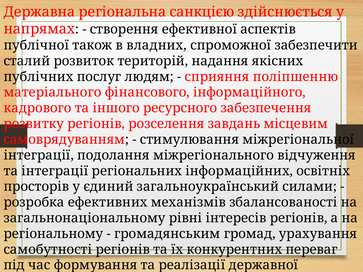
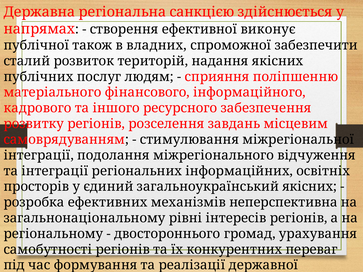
аспектів: аспектів -> виконує
загальноукраїнський силами: силами -> якісних
збалансованості: збалансованості -> неперспективна
громадянським: громадянським -> двостороннього
